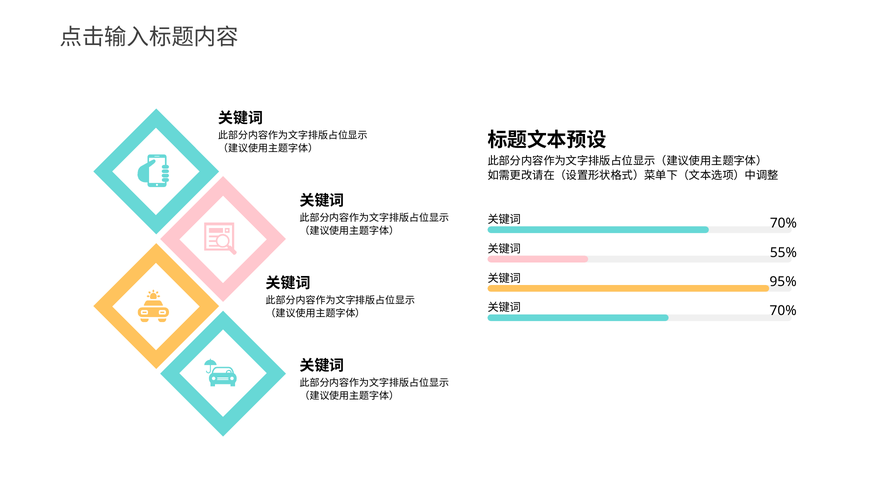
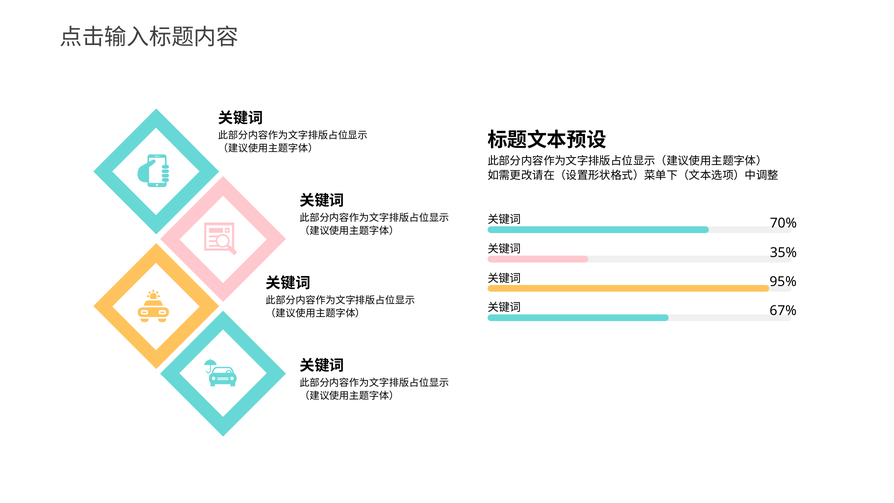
55%: 55% -> 35%
70% at (783, 311): 70% -> 67%
